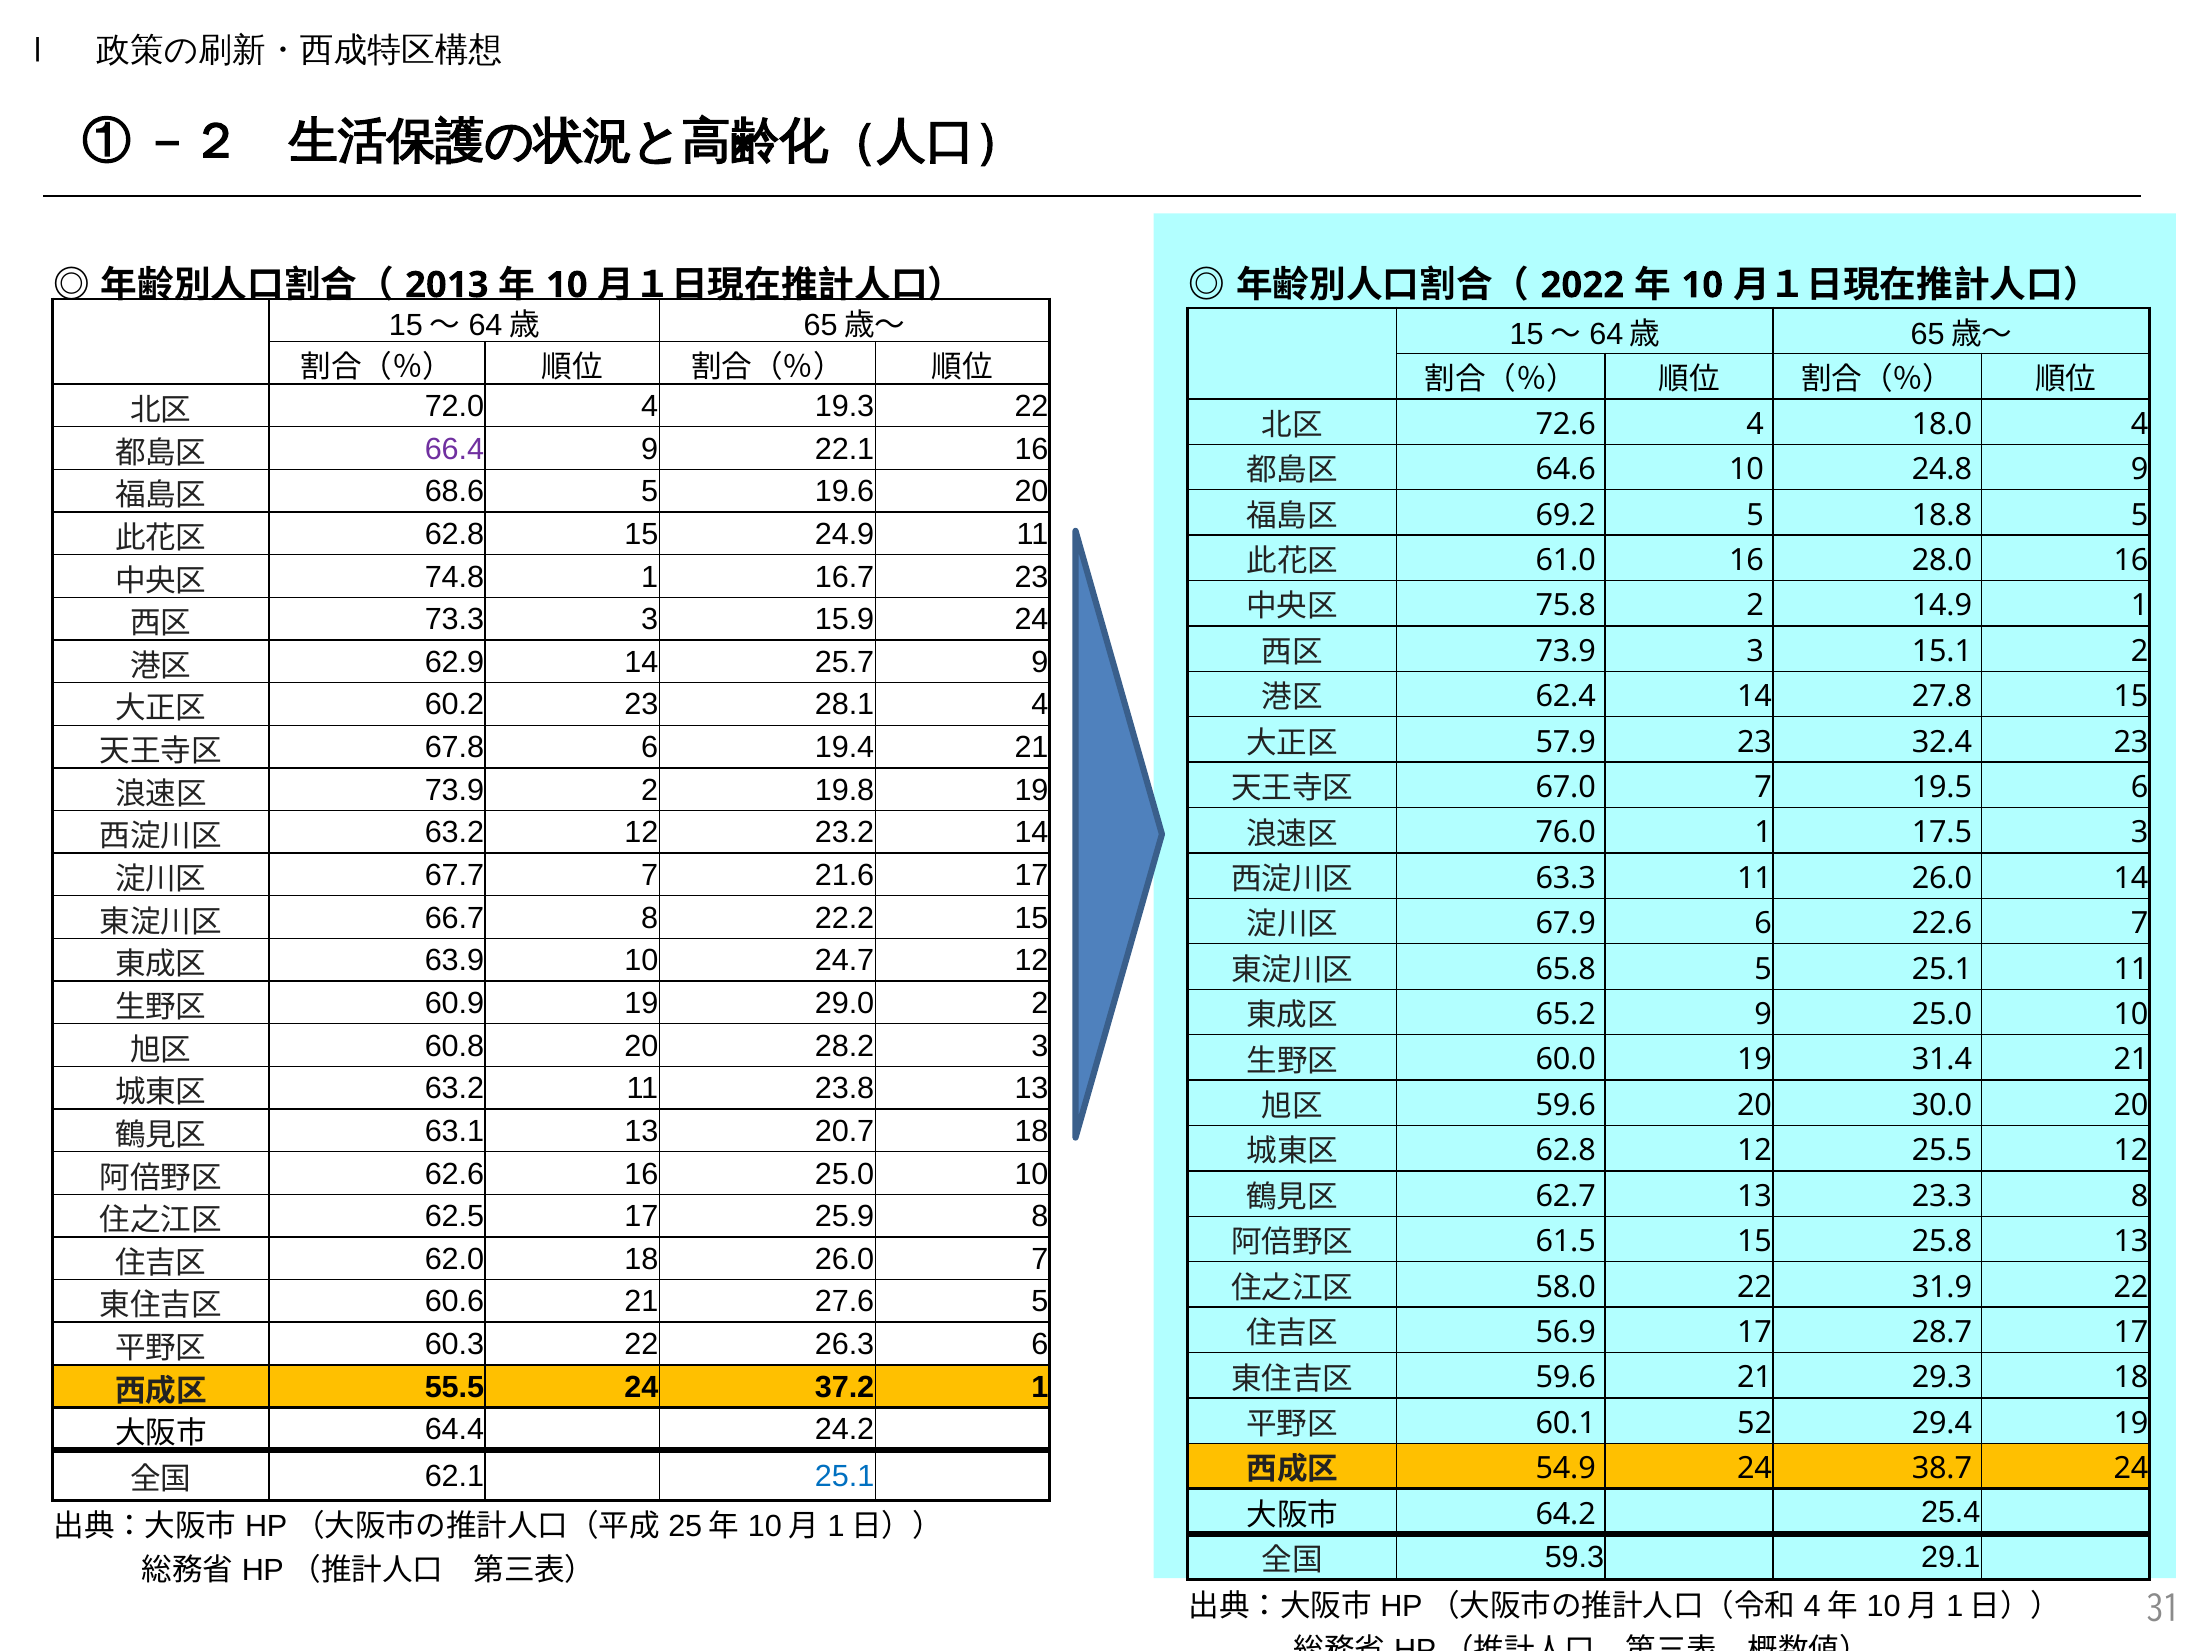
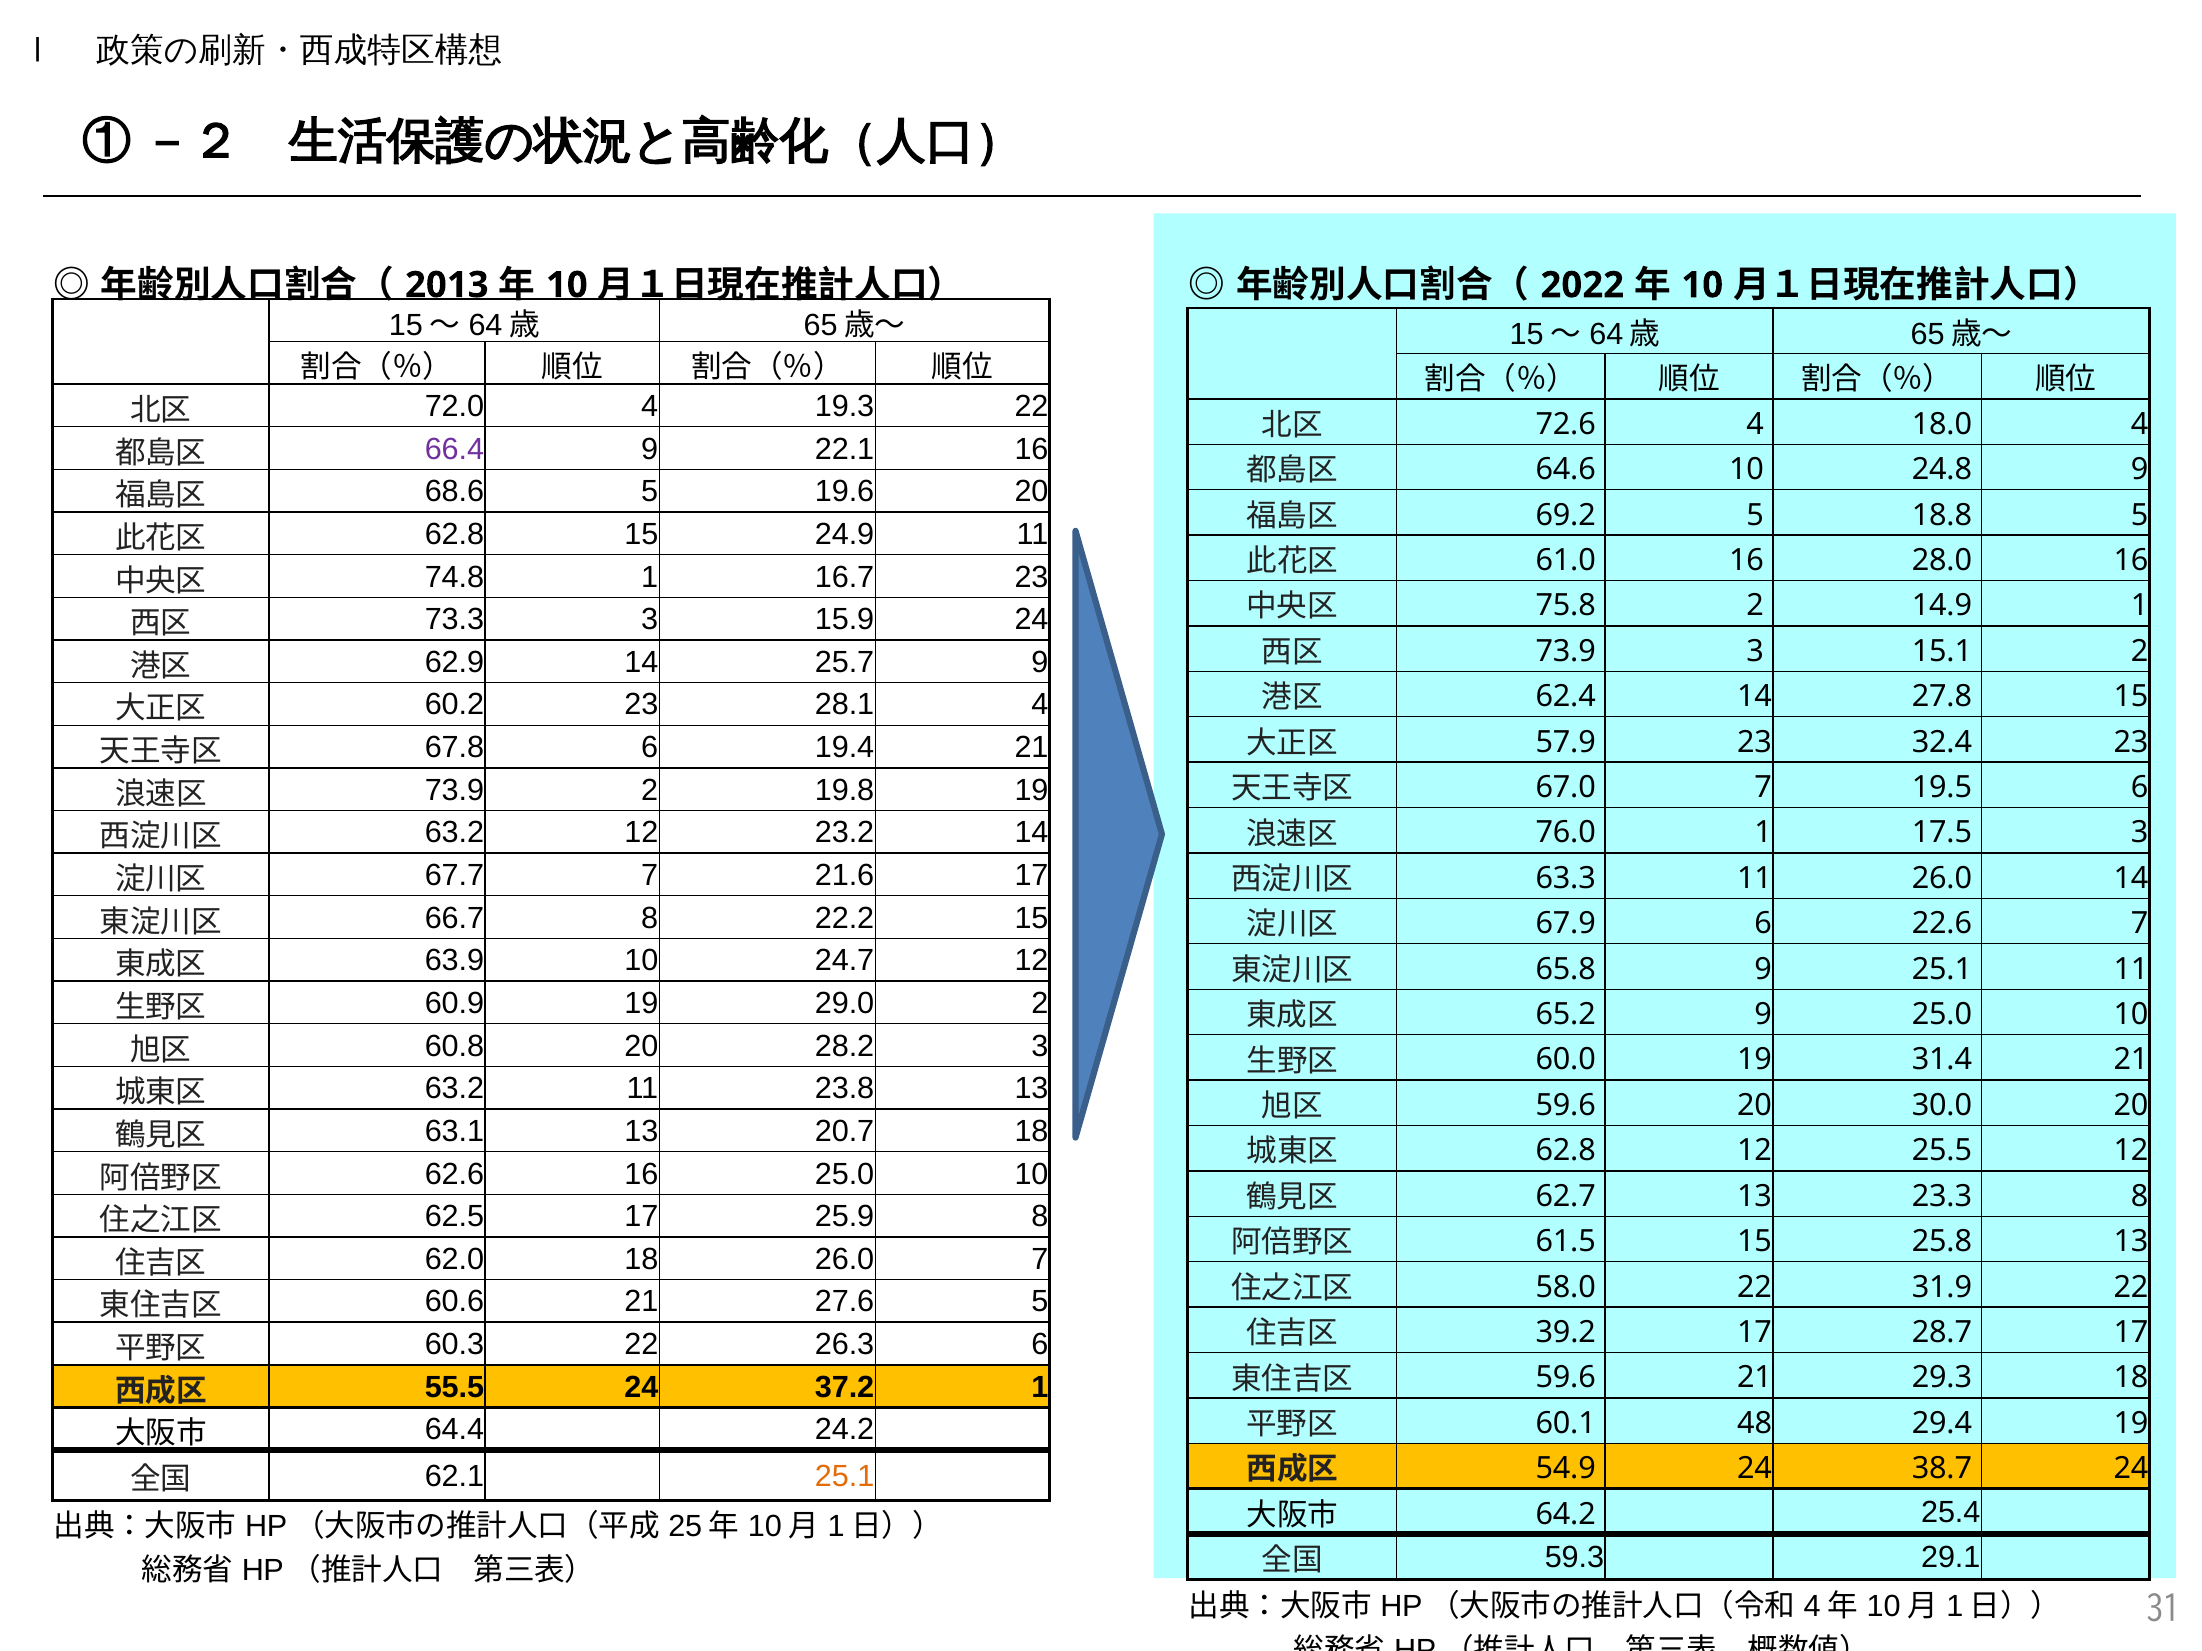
65.8 5: 5 -> 9
56.9: 56.9 -> 39.2
52: 52 -> 48
25.1 at (845, 1477) colour: blue -> orange
